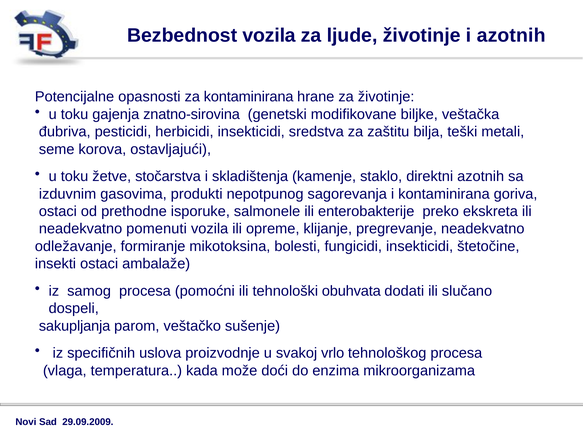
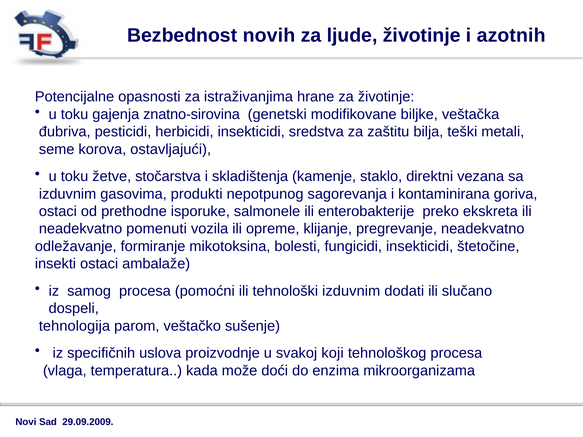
Bezbednost vozila: vozila -> novih
za kontaminirana: kontaminirana -> istraživanjima
direktni azotnih: azotnih -> vezana
tehnološki obuhvata: obuhvata -> izduvnim
sakupljanja: sakupljanja -> tehnologija
vrlo: vrlo -> koji
